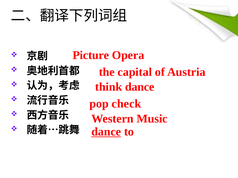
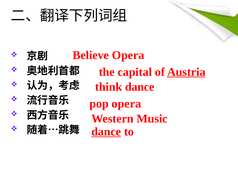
Picture: Picture -> Believe
Austria underline: none -> present
pop check: check -> opera
